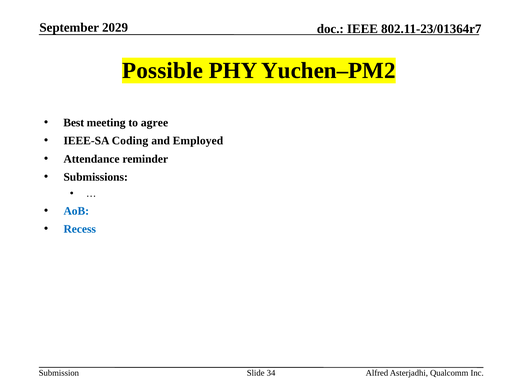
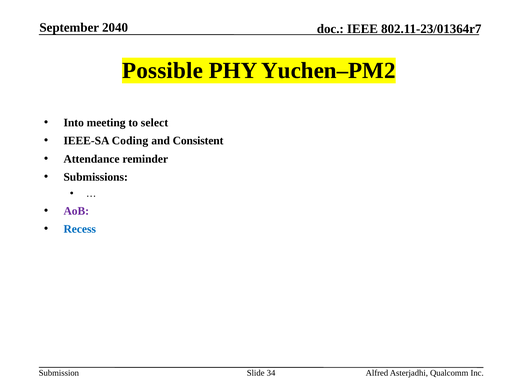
2029: 2029 -> 2040
Best: Best -> Into
agree: agree -> select
Employed: Employed -> Consistent
AoB colour: blue -> purple
